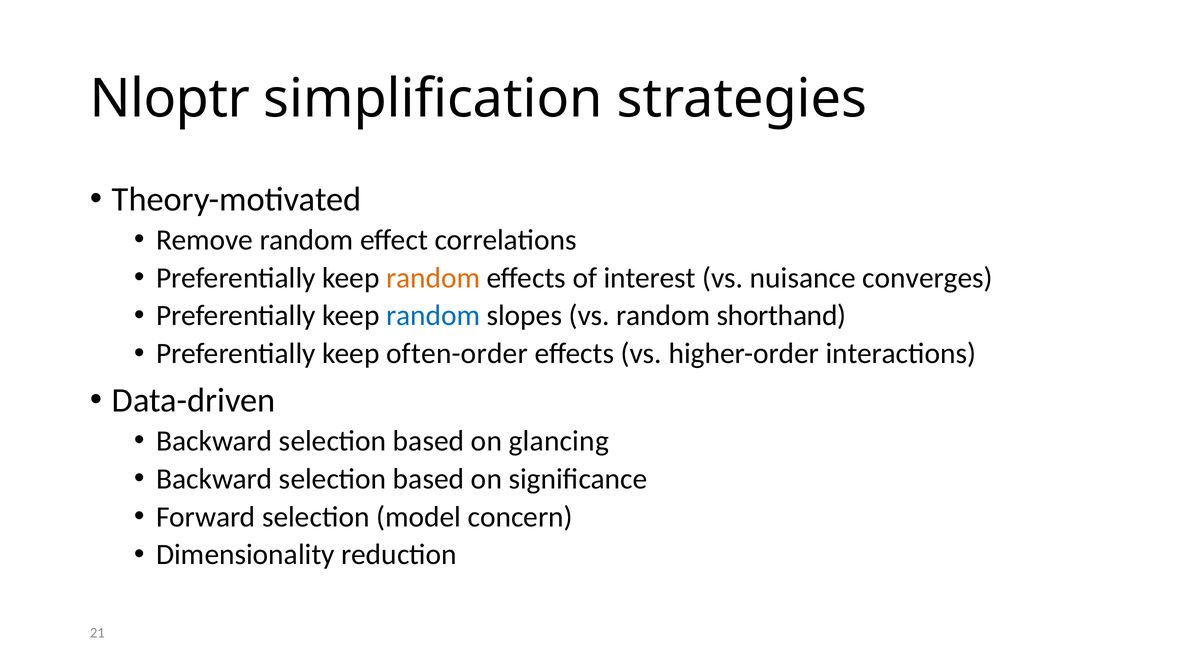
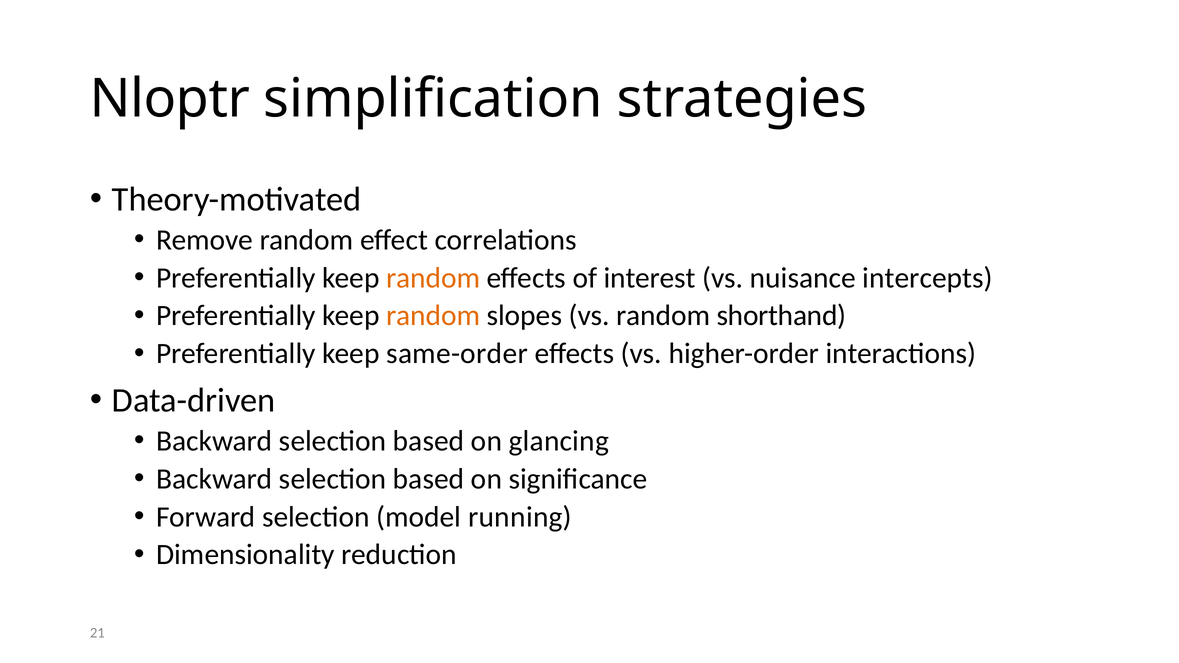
converges: converges -> intercepts
random at (433, 316) colour: blue -> orange
often-order: often-order -> same-order
concern: concern -> running
